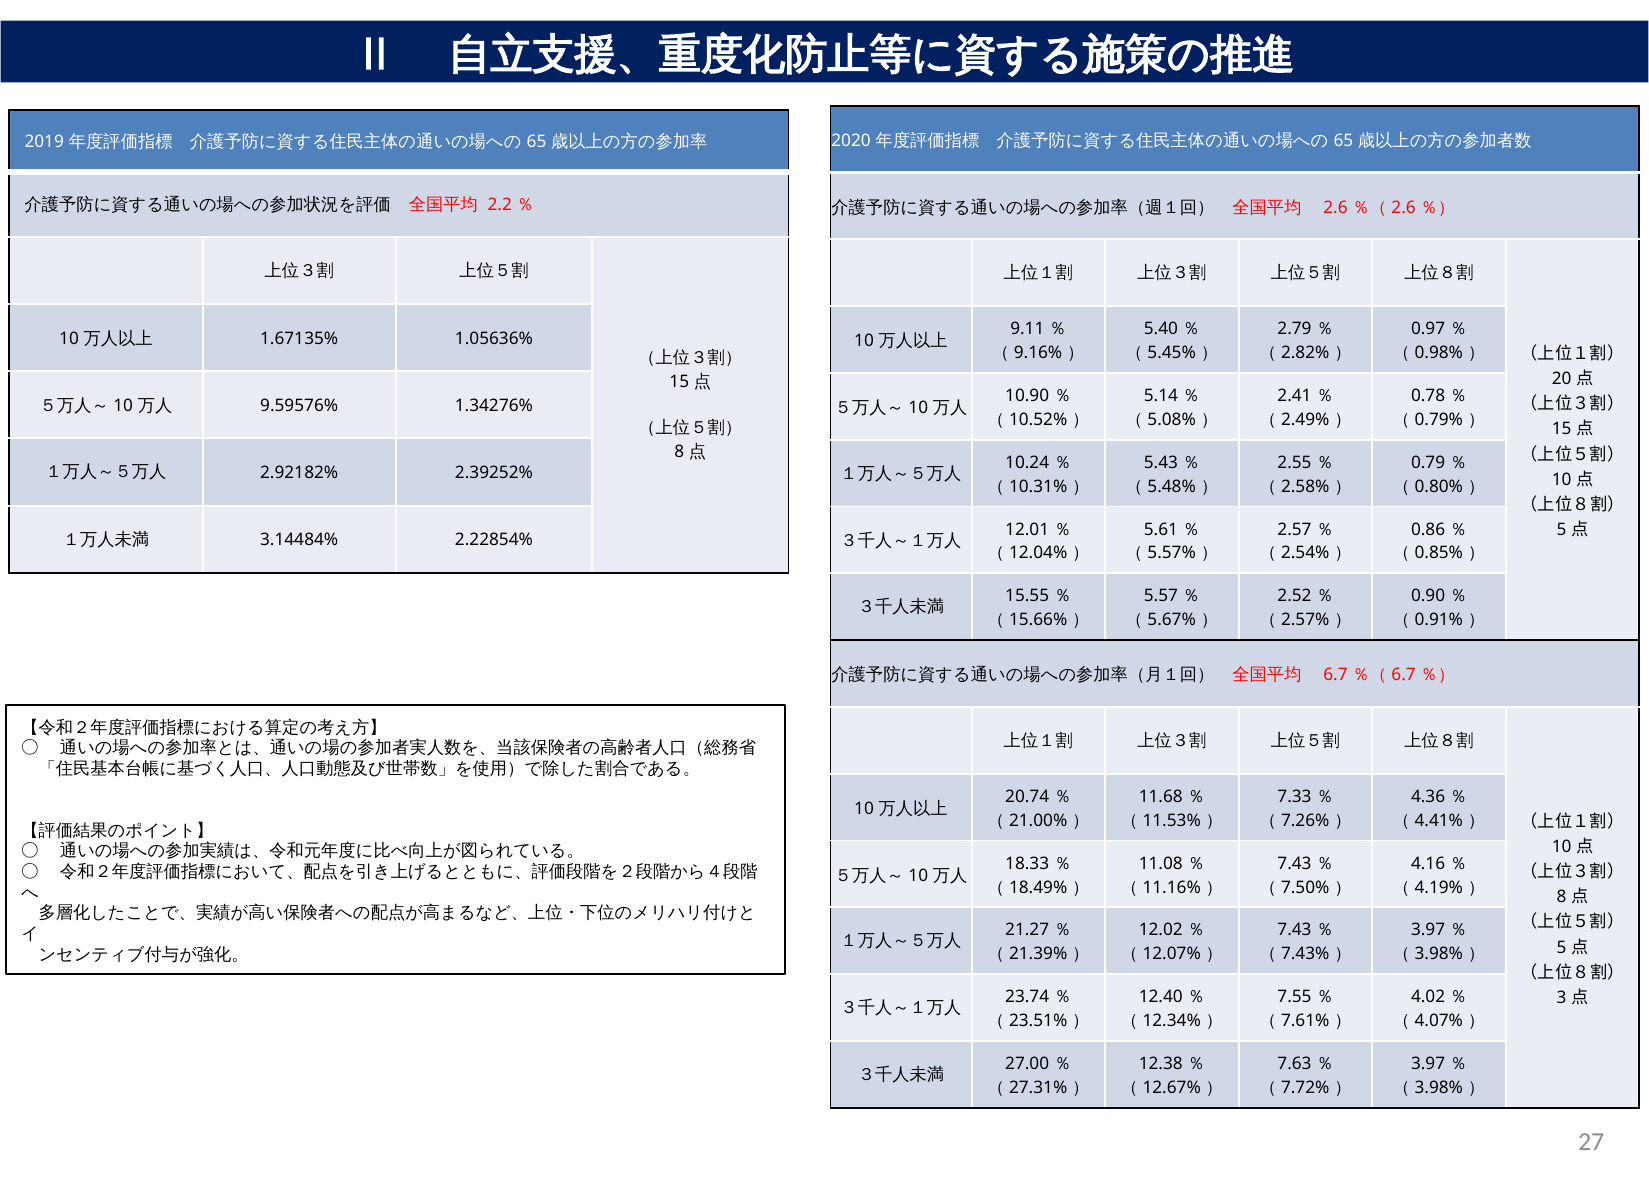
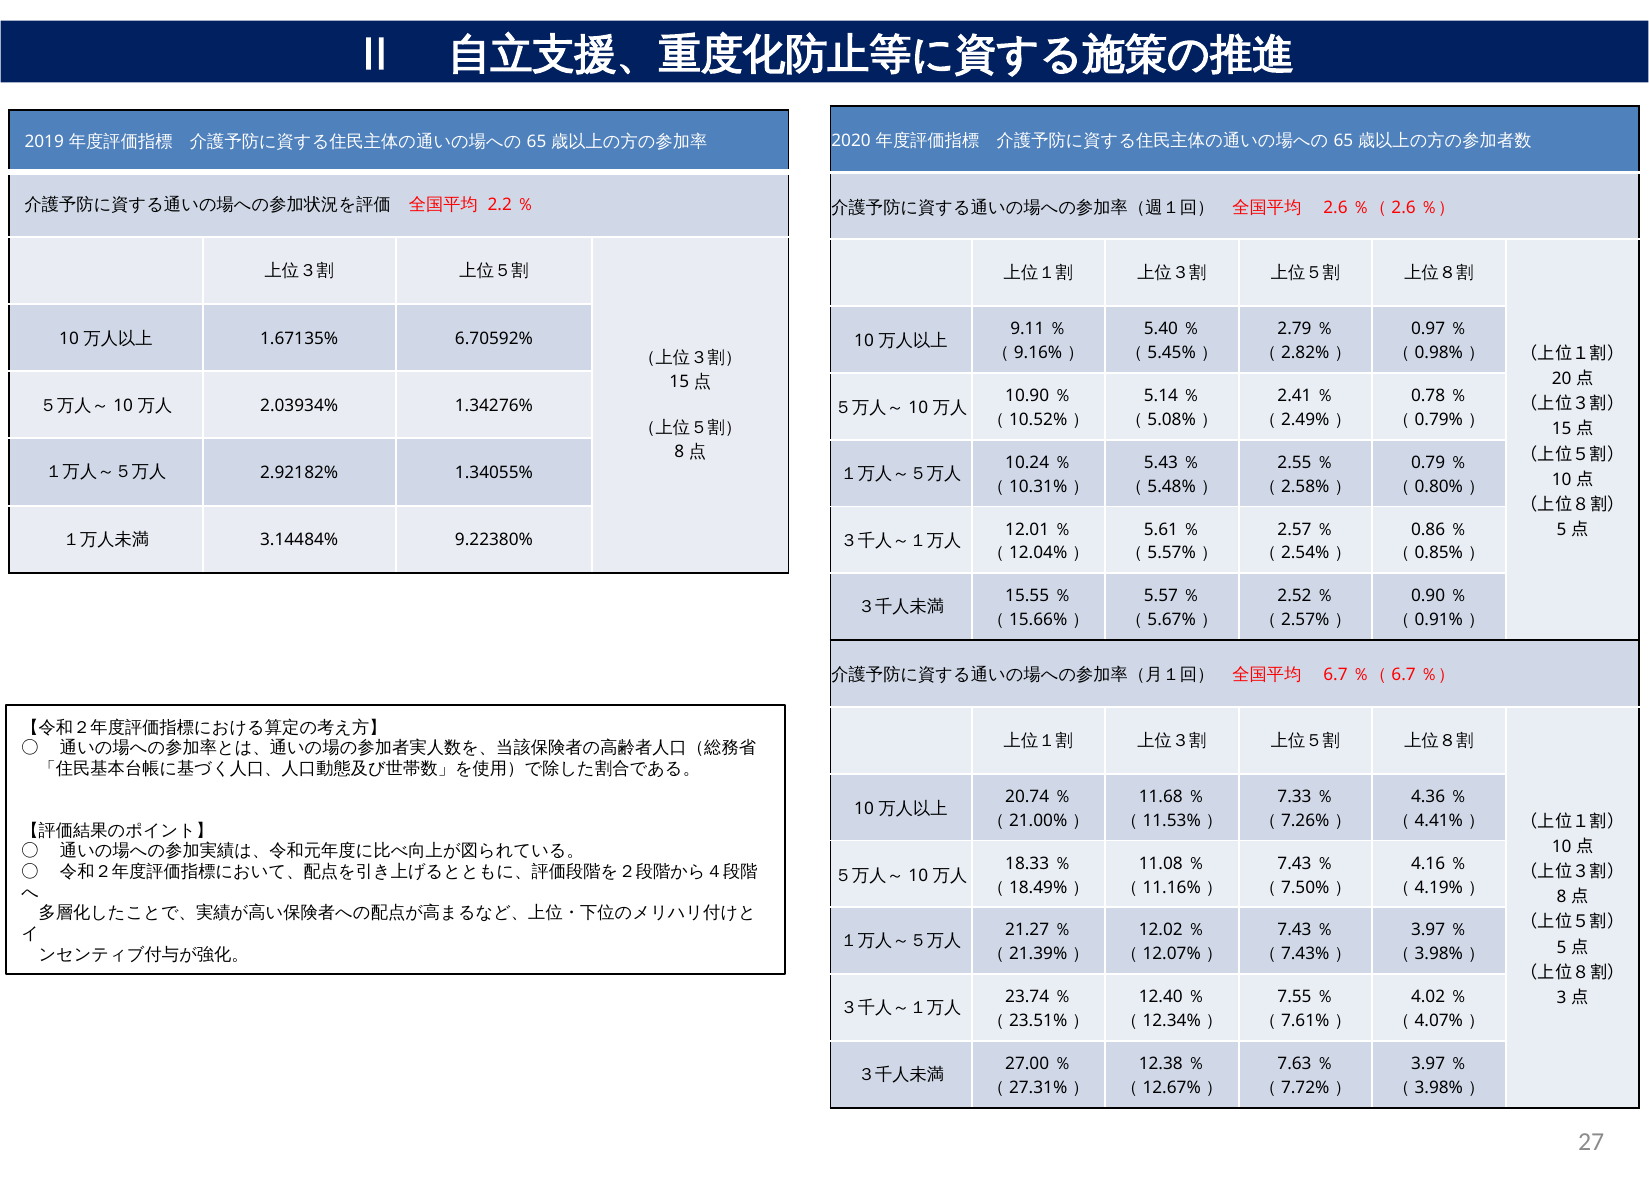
1.05636%: 1.05636% -> 6.70592%
9.59576%: 9.59576% -> 2.03934%
2.39252%: 2.39252% -> 1.34055%
2.22854%: 2.22854% -> 9.22380%
